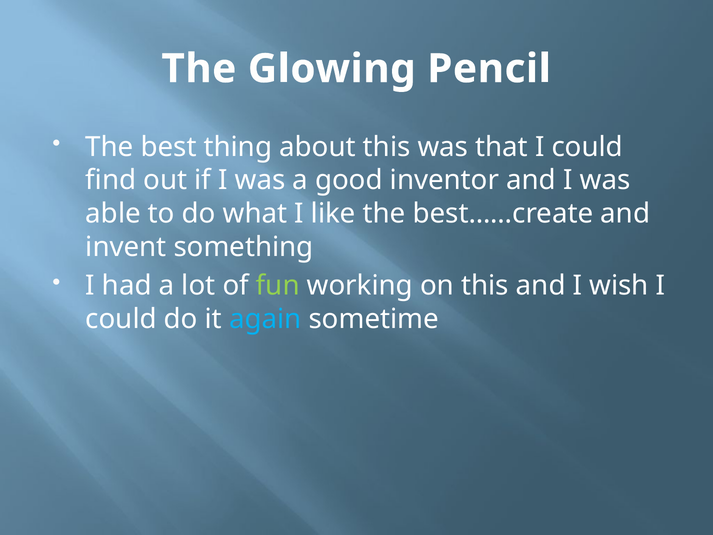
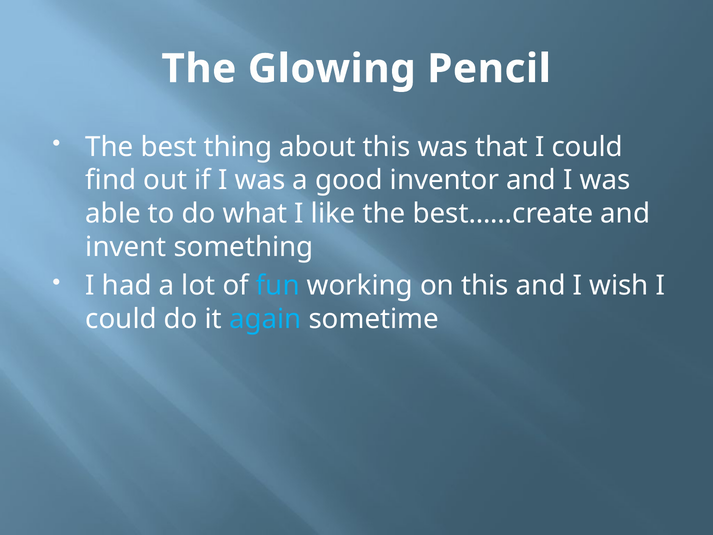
fun colour: light green -> light blue
